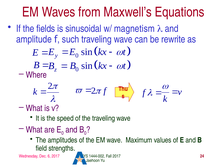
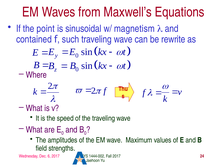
fields: fields -> point
amplitude: amplitude -> contained
